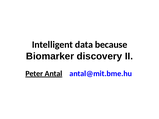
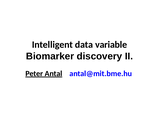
because: because -> variable
